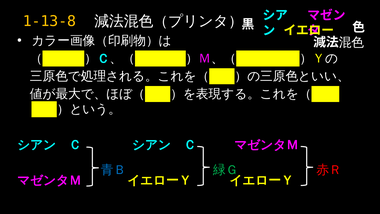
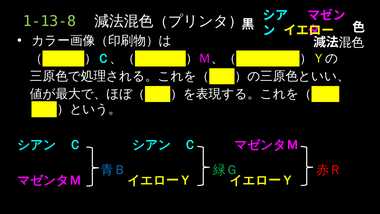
1-13-8 colour: yellow -> light green
